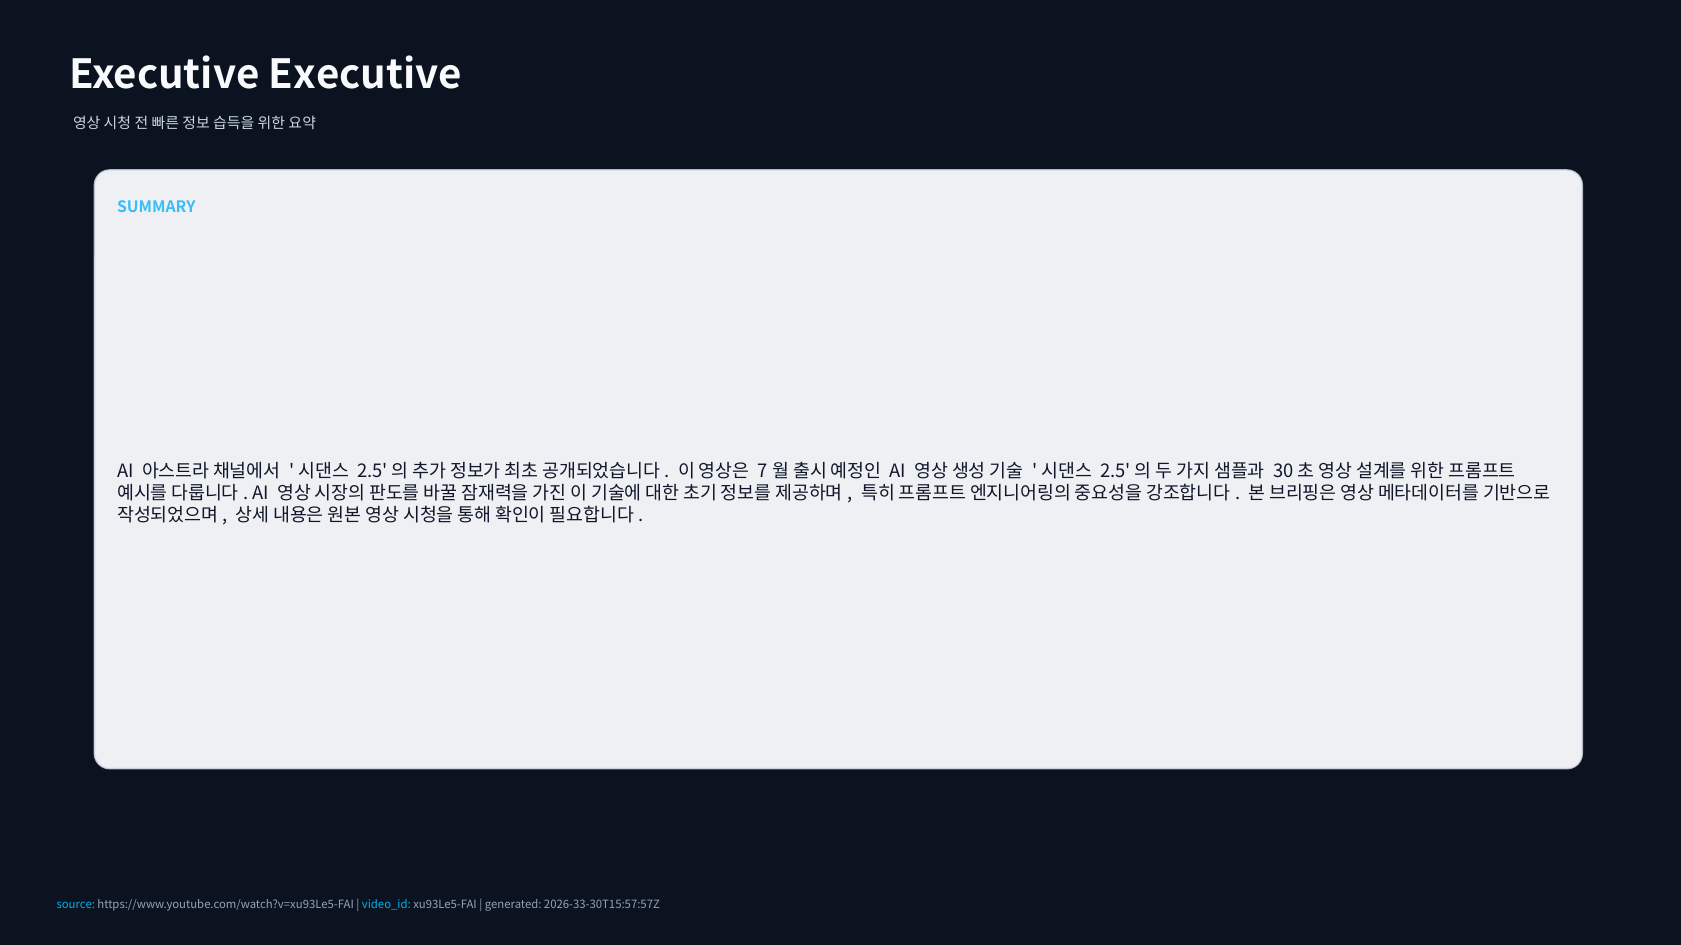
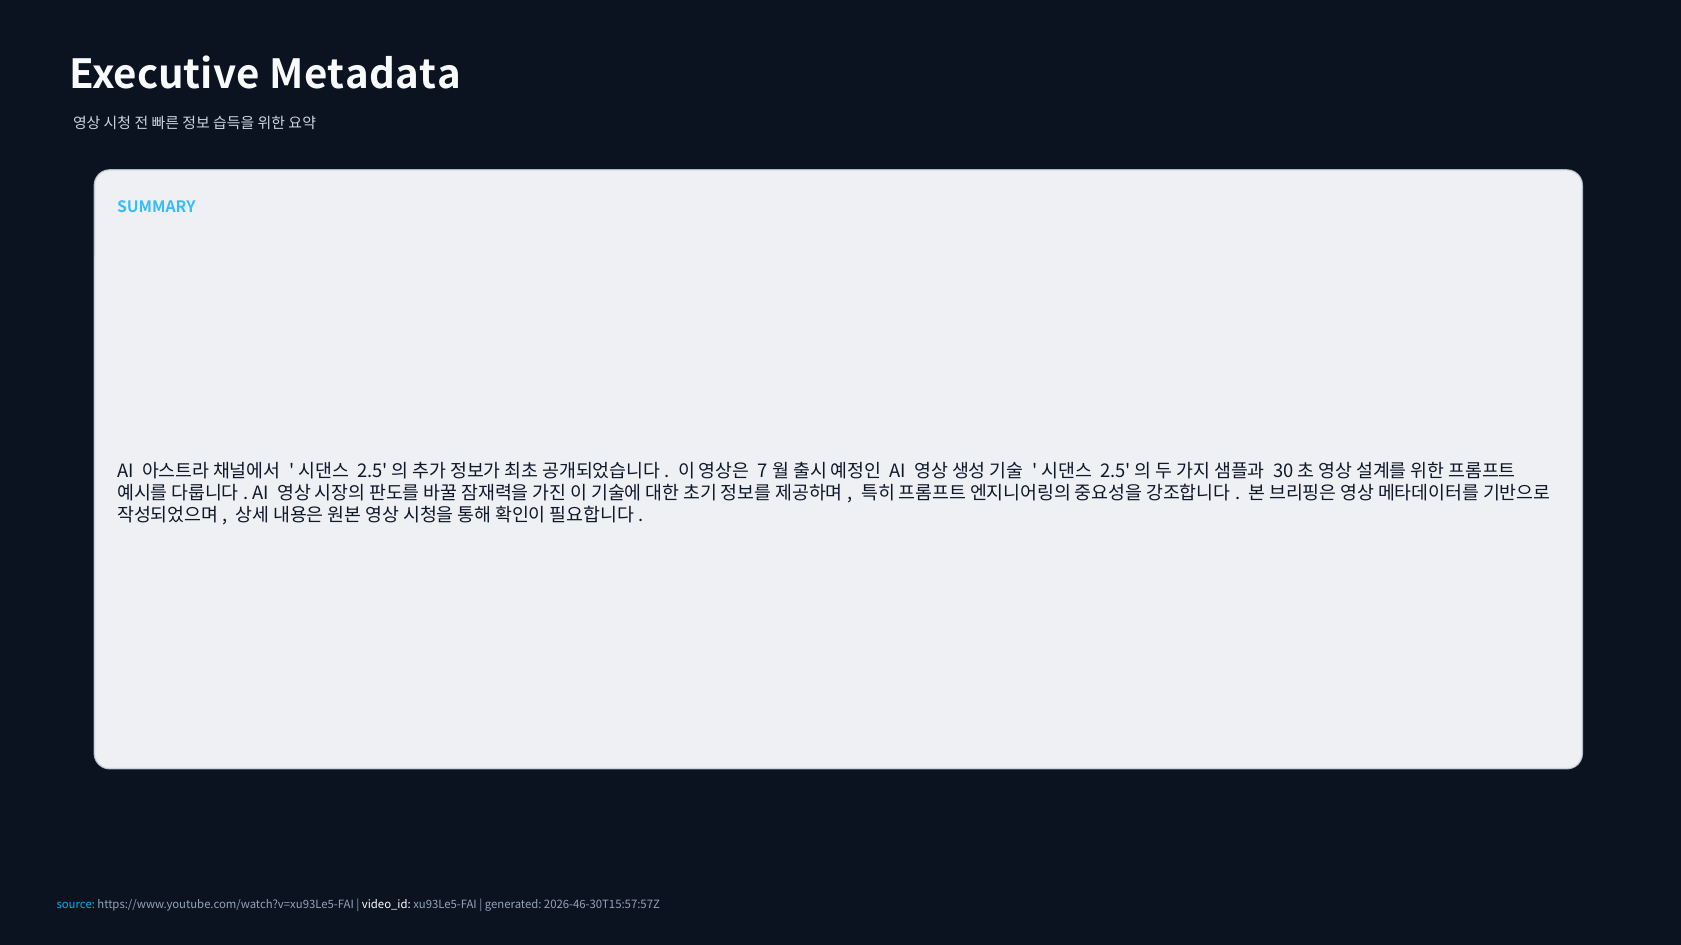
Executive Executive: Executive -> Metadata
video_id colour: light blue -> white
2026-33-30T15:57:57Z: 2026-33-30T15:57:57Z -> 2026-46-30T15:57:57Z
